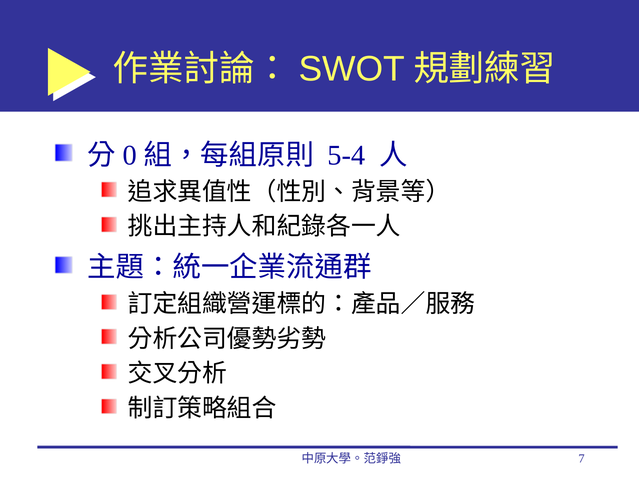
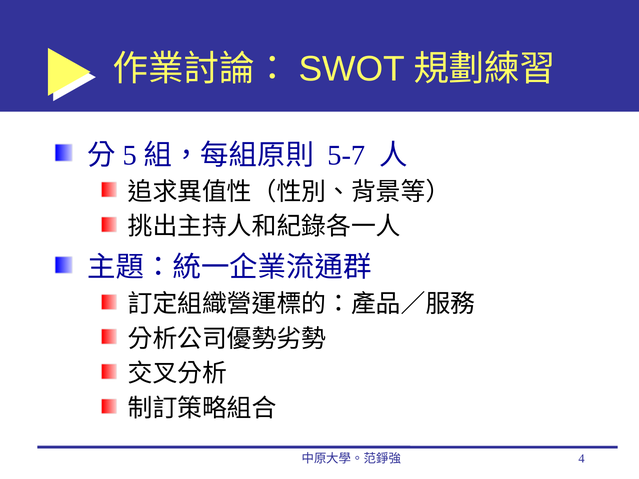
0: 0 -> 5
5-4: 5-4 -> 5-7
7: 7 -> 4
